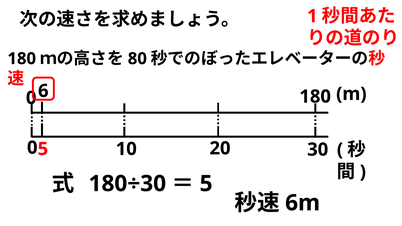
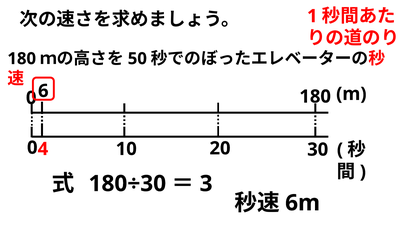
80: 80 -> 50
0 5: 5 -> 4
5 at (206, 184): 5 -> 3
